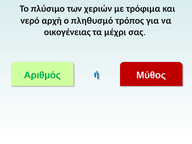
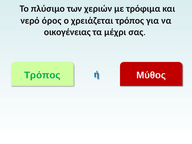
αρχή: αρχή -> όρος
πληθυσμό: πληθυσμό -> χρειάζεται
Αριθμός at (42, 75): Αριθμός -> Τρόπος
